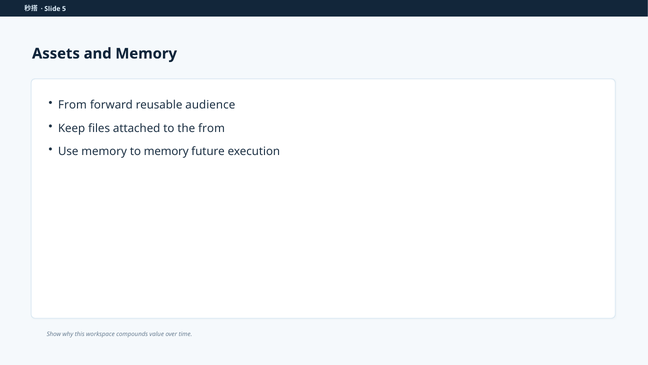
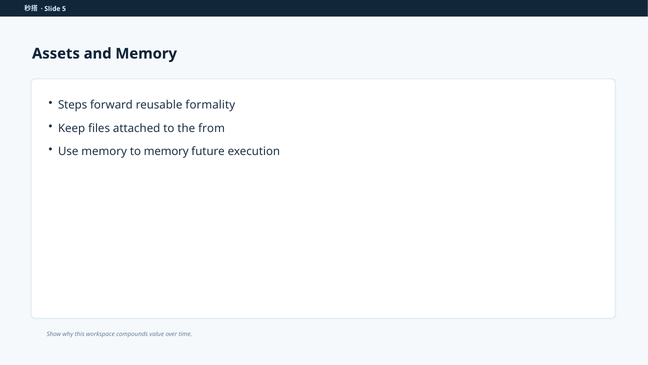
From at (72, 105): From -> Steps
audience: audience -> formality
